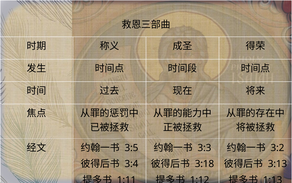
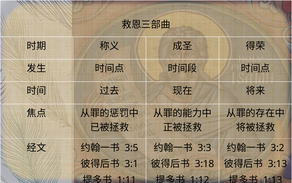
3:4: 3:4 -> 3:1
